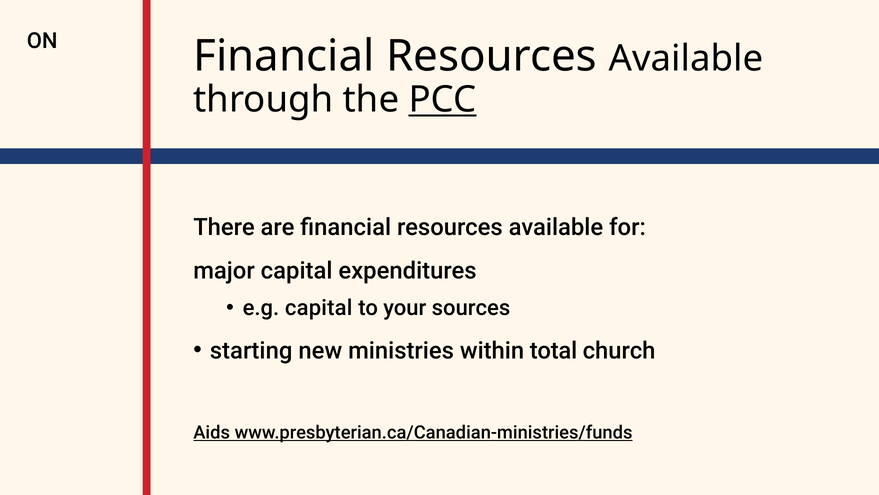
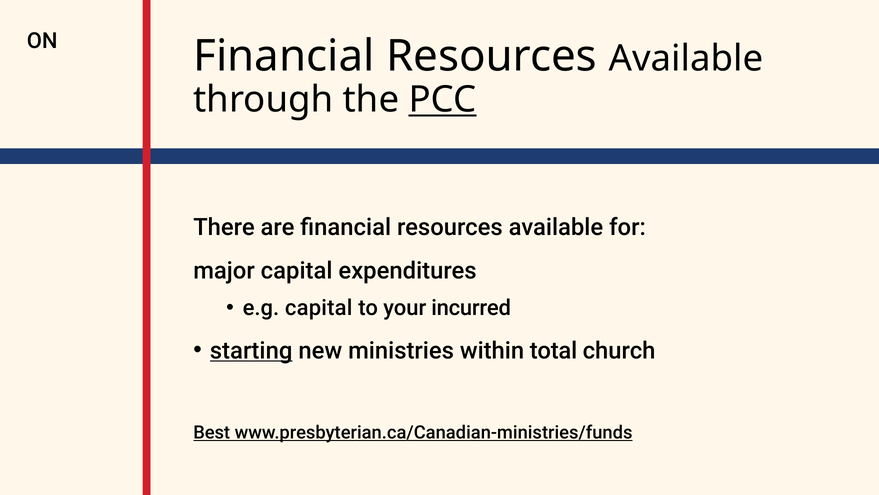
sources: sources -> incurred
starting underline: none -> present
Aids: Aids -> Best
